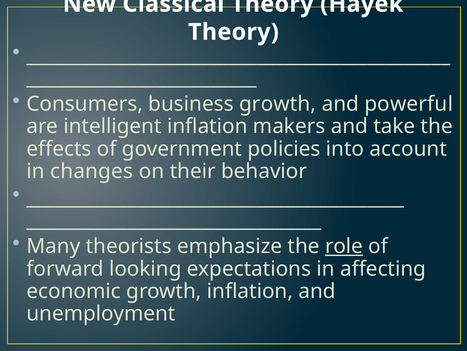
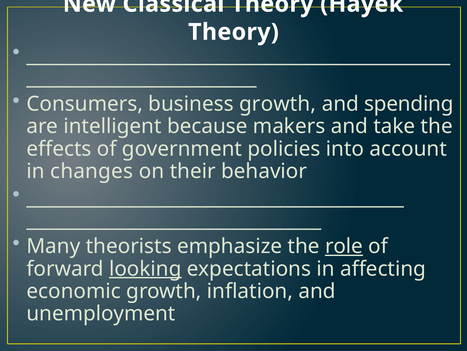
powerful: powerful -> spending
intelligent inflation: inflation -> because
looking underline: none -> present
